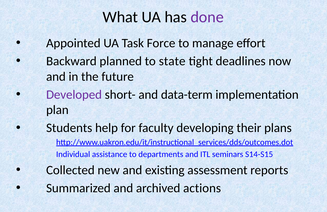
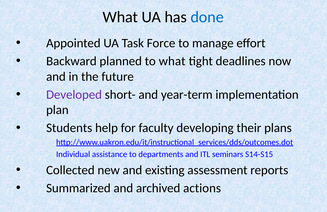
done colour: purple -> blue
to state: state -> what
data-term: data-term -> year-term
